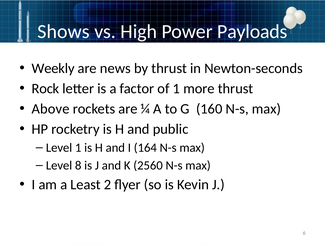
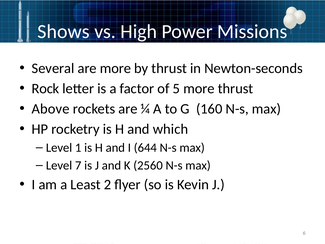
Payloads: Payloads -> Missions
Weekly: Weekly -> Several
are news: news -> more
of 1: 1 -> 5
public: public -> which
164: 164 -> 644
8: 8 -> 7
